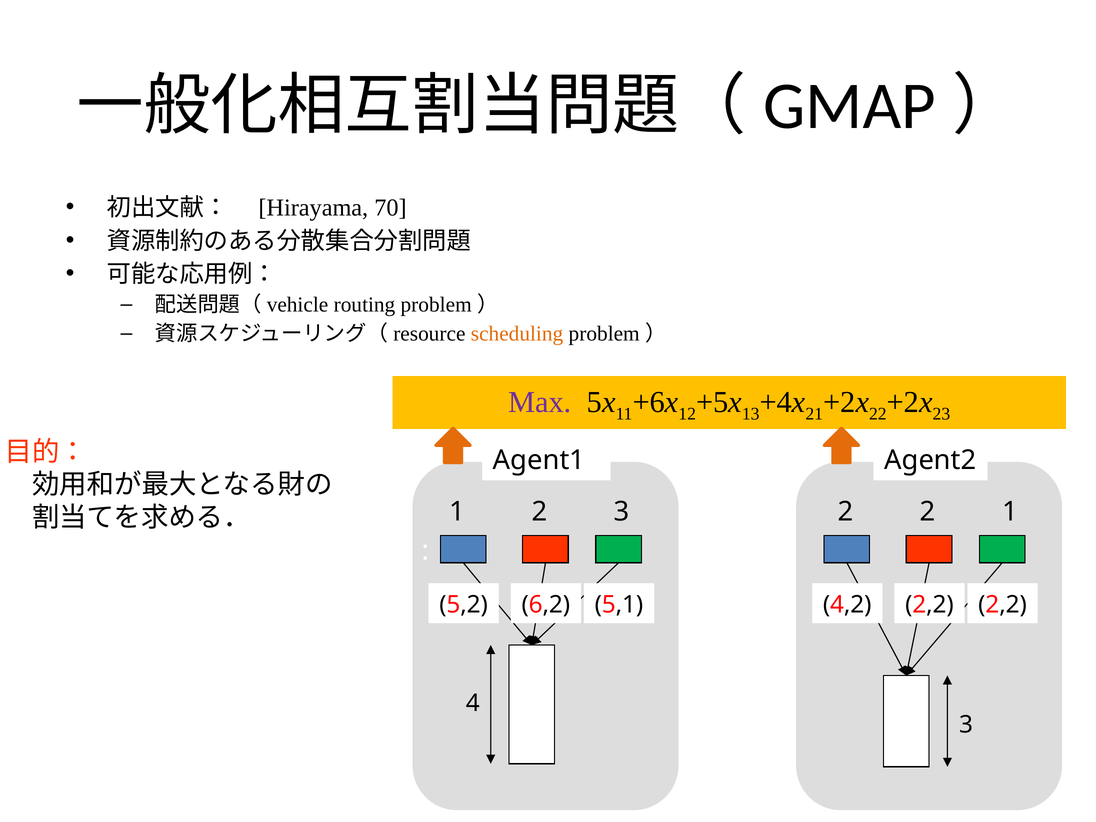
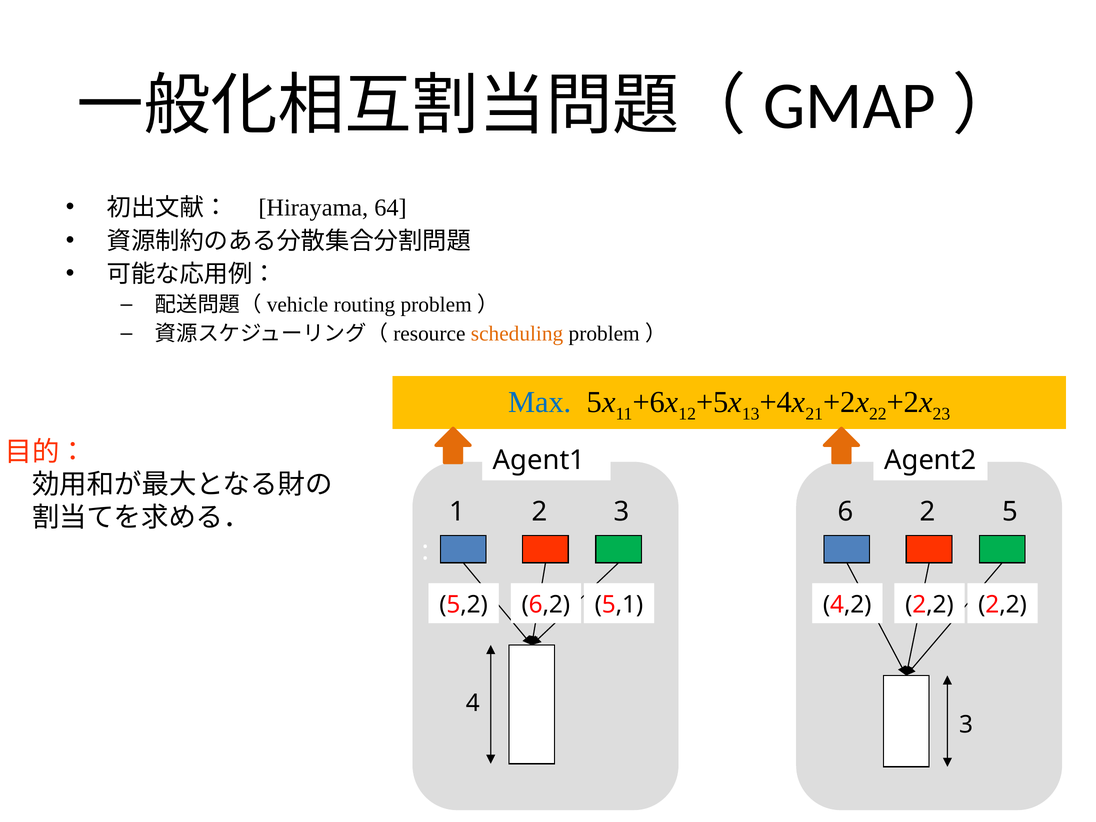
70: 70 -> 64
Max colour: purple -> blue
2 3 2: 2 -> 6
2 1: 1 -> 5
